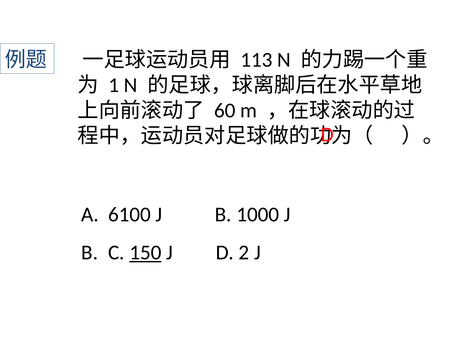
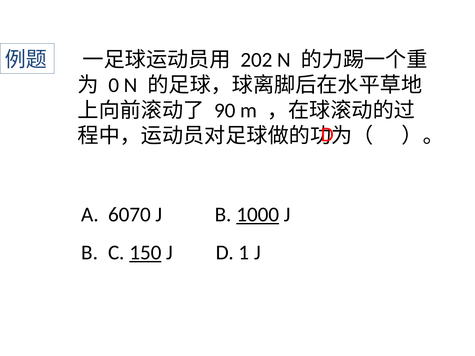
113: 113 -> 202
1: 1 -> 0
60: 60 -> 90
6100: 6100 -> 6070
1000 underline: none -> present
2: 2 -> 1
